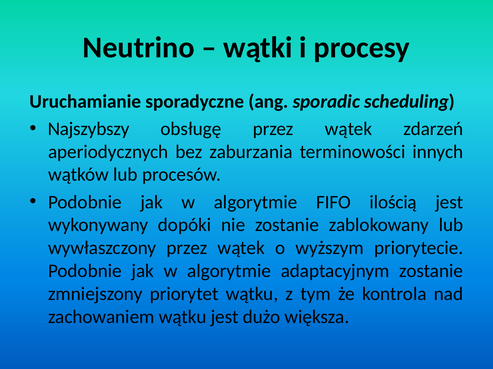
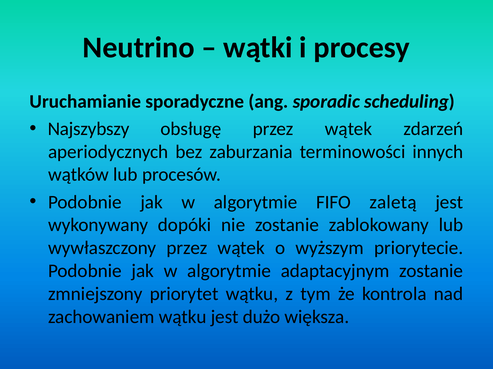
ilością: ilością -> zaletą
